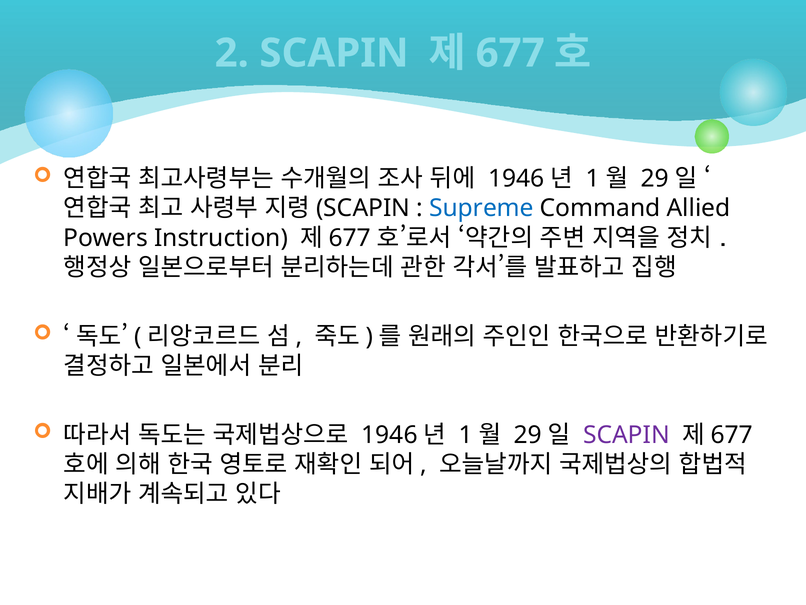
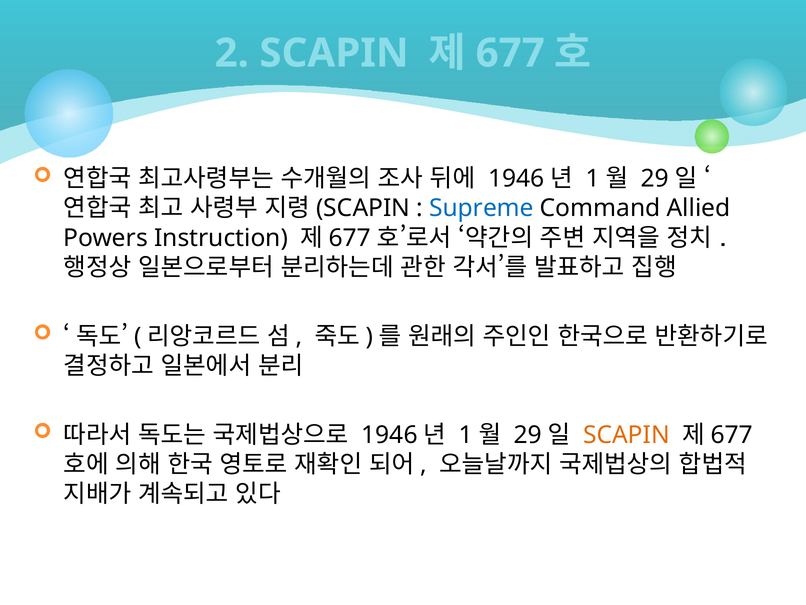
SCAPIN at (627, 435) colour: purple -> orange
